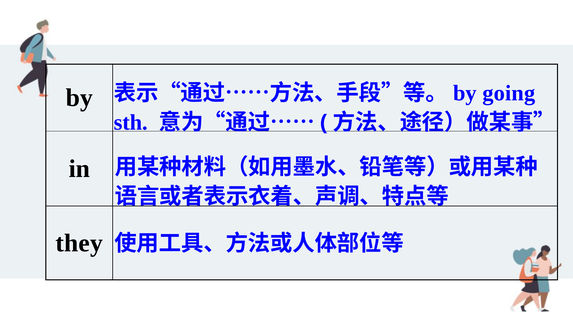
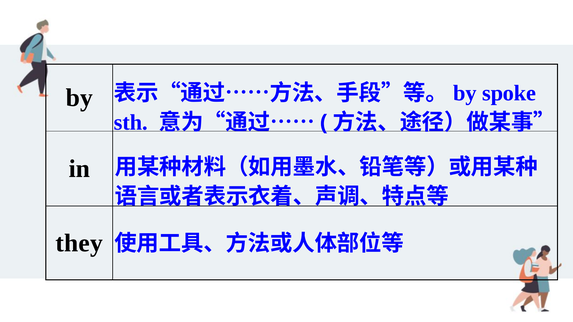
going: going -> spoke
